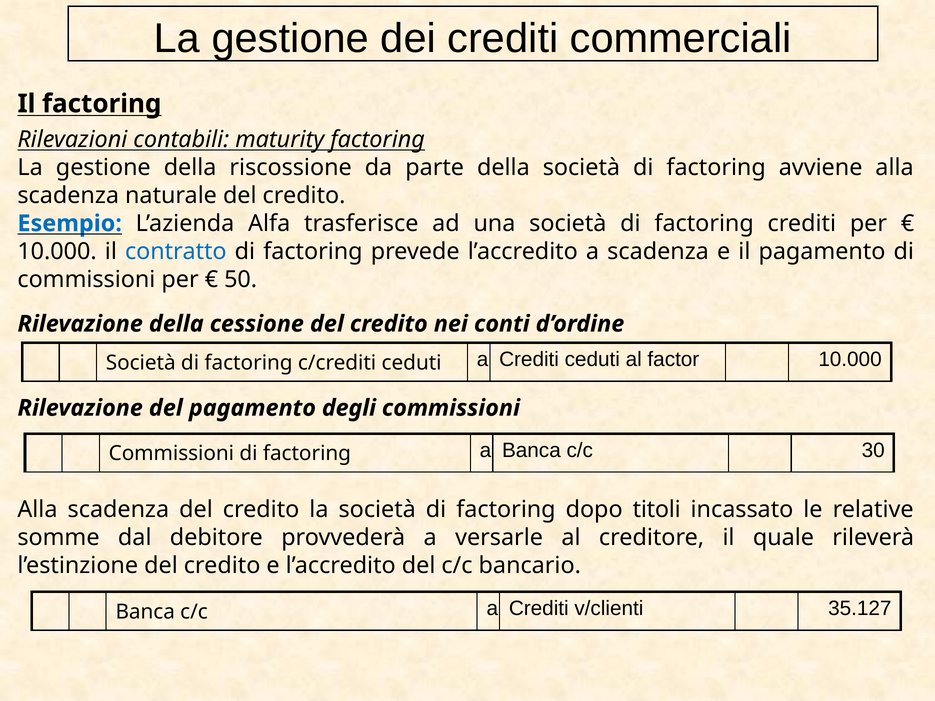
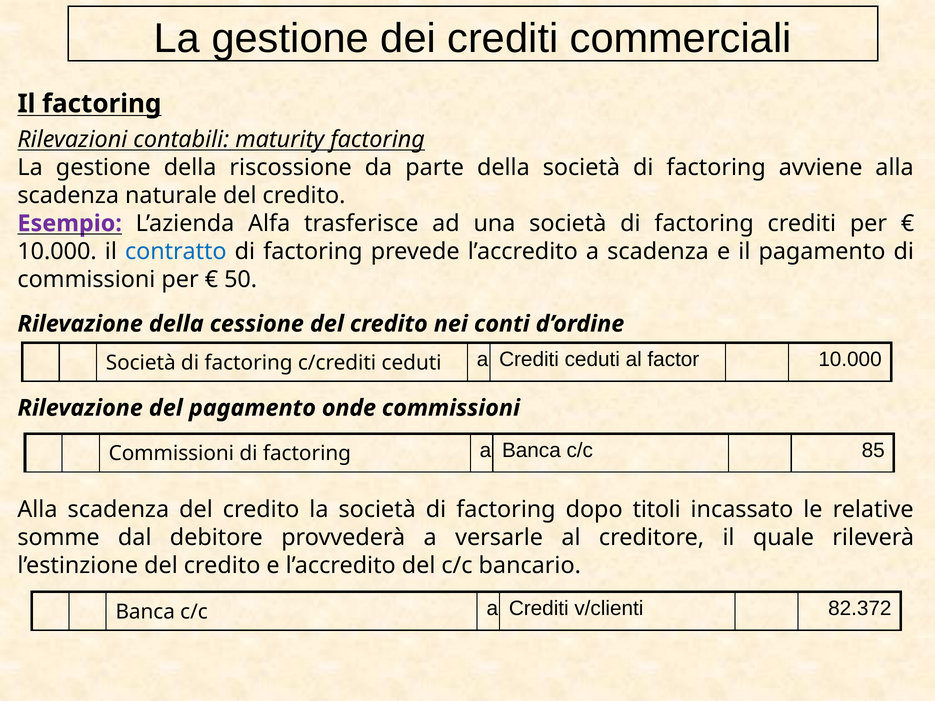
Esempio colour: blue -> purple
degli: degli -> onde
30: 30 -> 85
35.127: 35.127 -> 82.372
